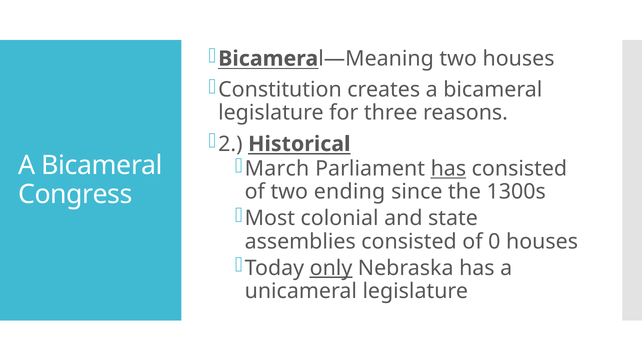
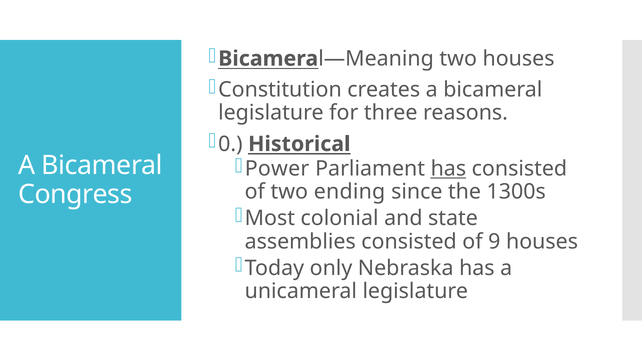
2: 2 -> 0
March: March -> Power
0: 0 -> 9
only underline: present -> none
